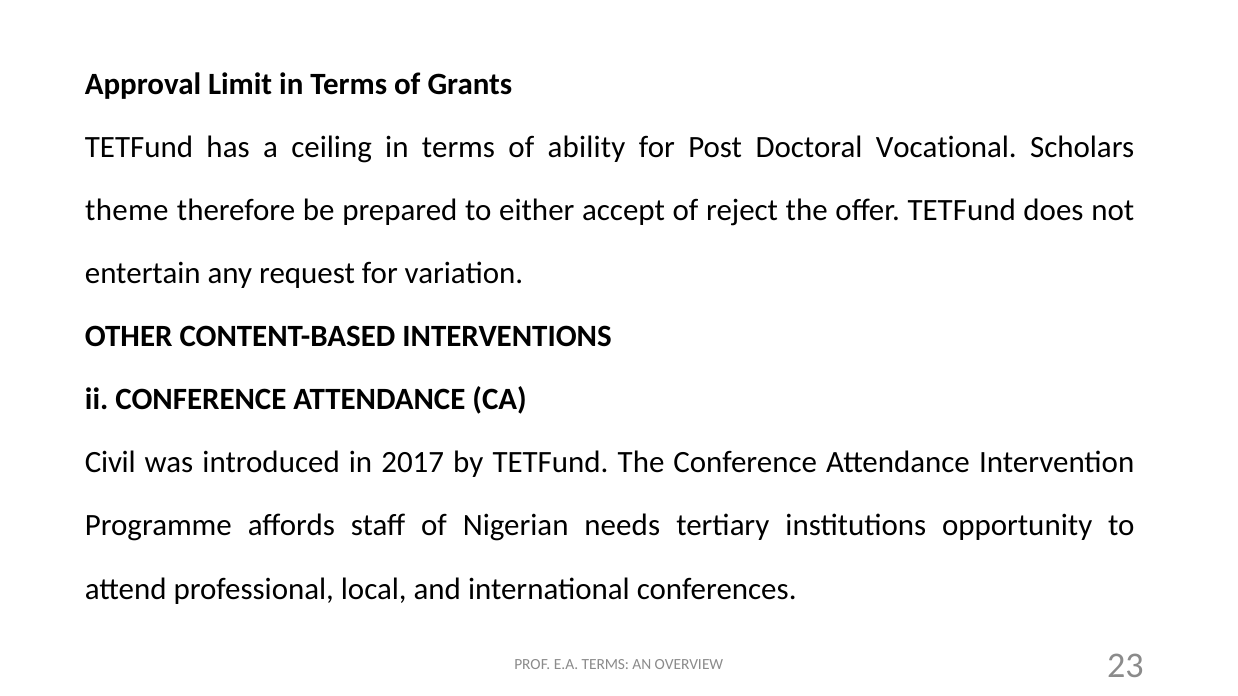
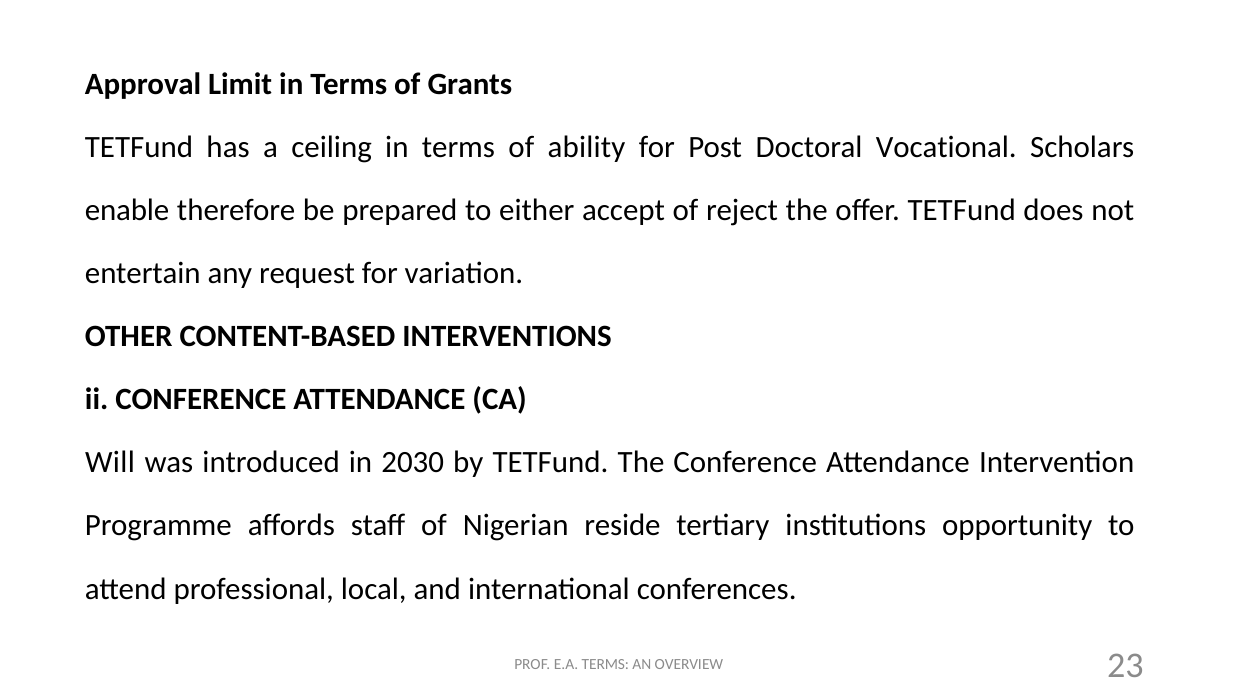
theme: theme -> enable
Civil: Civil -> Will
2017: 2017 -> 2030
needs: needs -> reside
